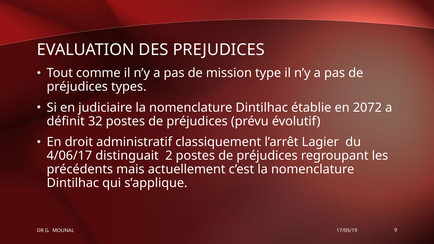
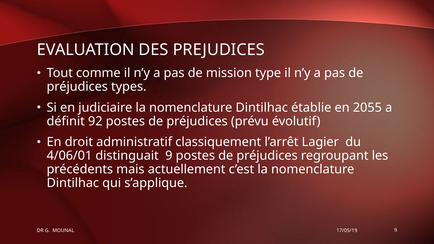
2072: 2072 -> 2055
32: 32 -> 92
4/06/17: 4/06/17 -> 4/06/01
distinguait 2: 2 -> 9
